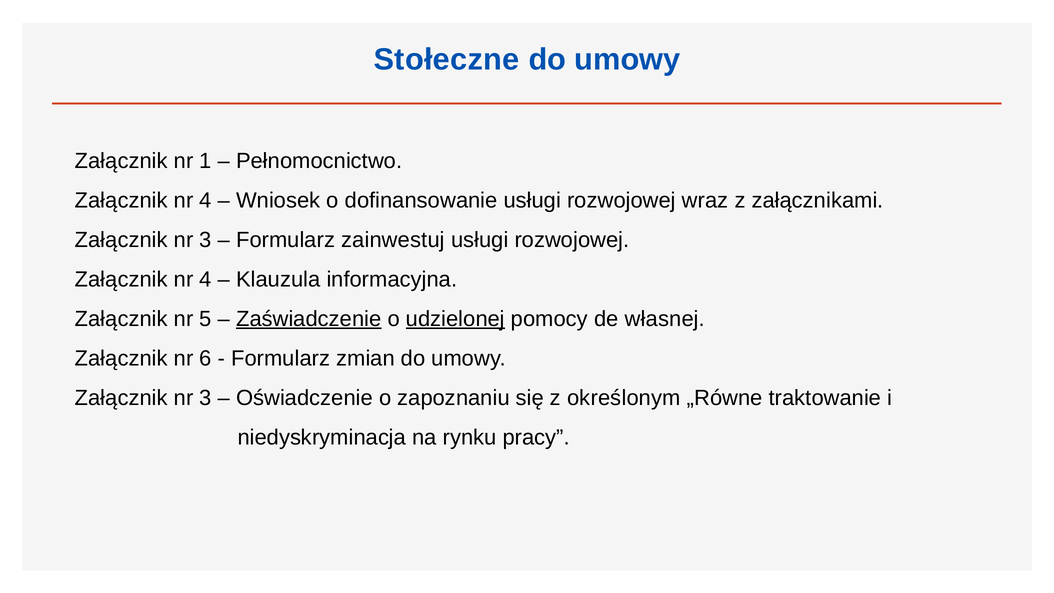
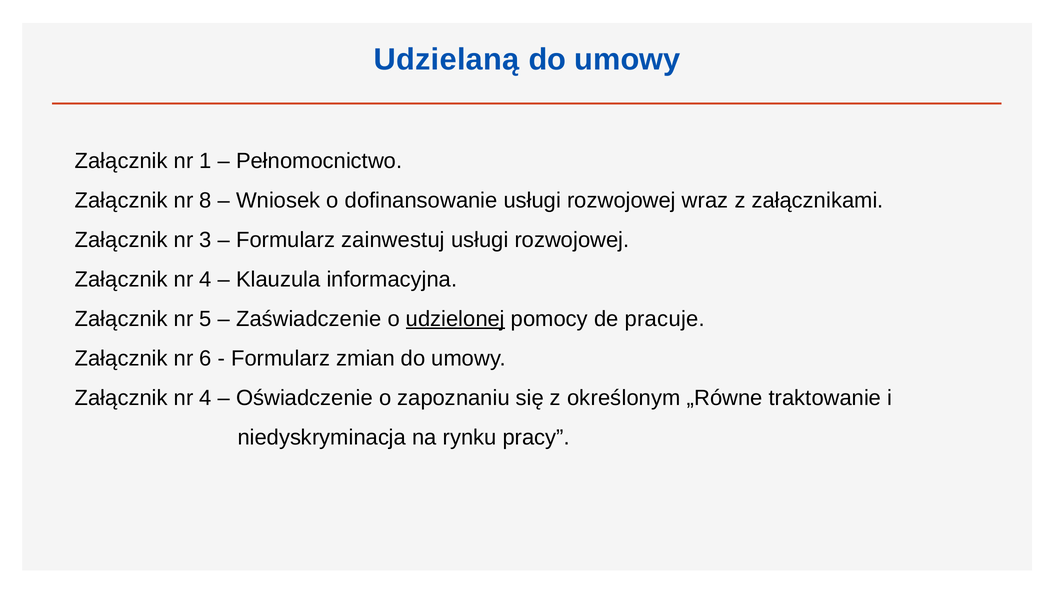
Stołeczne: Stołeczne -> Udzielaną
4 at (206, 200): 4 -> 8
Zaświadczenie underline: present -> none
własnej: własnej -> pracuje
3 at (206, 398): 3 -> 4
